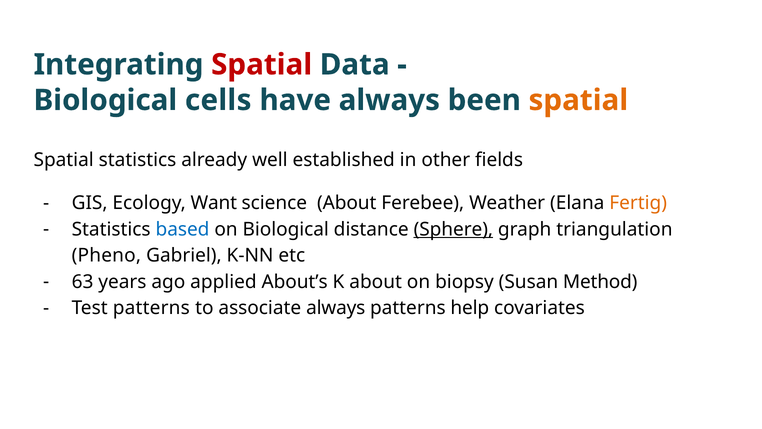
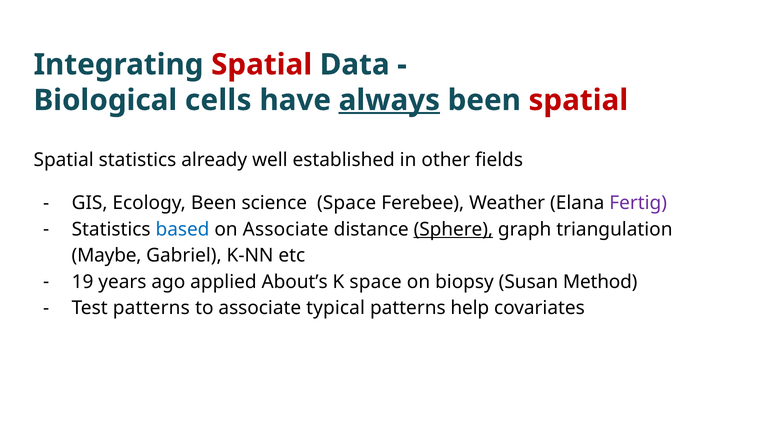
always at (389, 100) underline: none -> present
spatial at (578, 100) colour: orange -> red
Ecology Want: Want -> Been
science About: About -> Space
Fertig colour: orange -> purple
on Biological: Biological -> Associate
Pheno: Pheno -> Maybe
63: 63 -> 19
K about: about -> space
associate always: always -> typical
